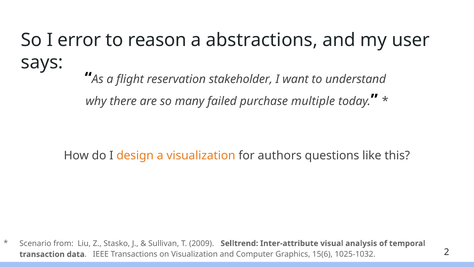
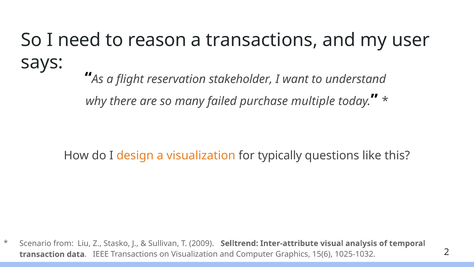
error: error -> need
a abstractions: abstractions -> transactions
authors: authors -> typically
